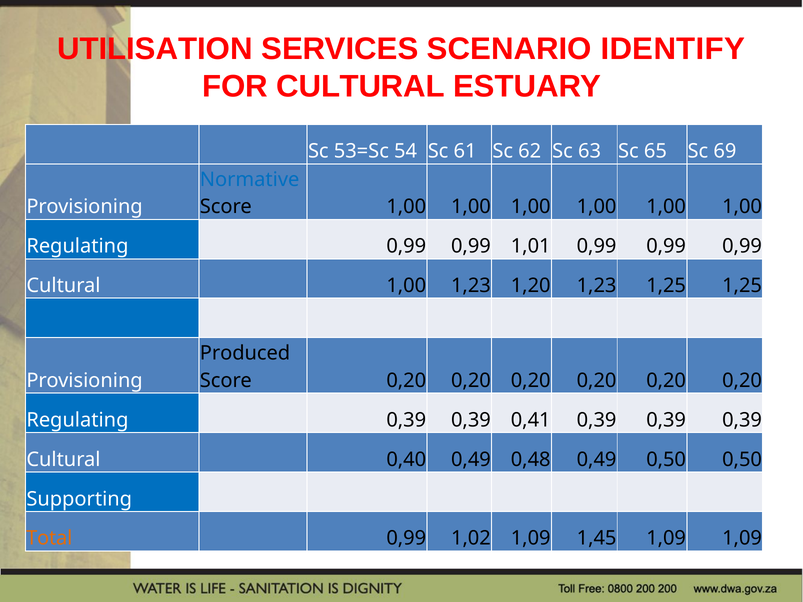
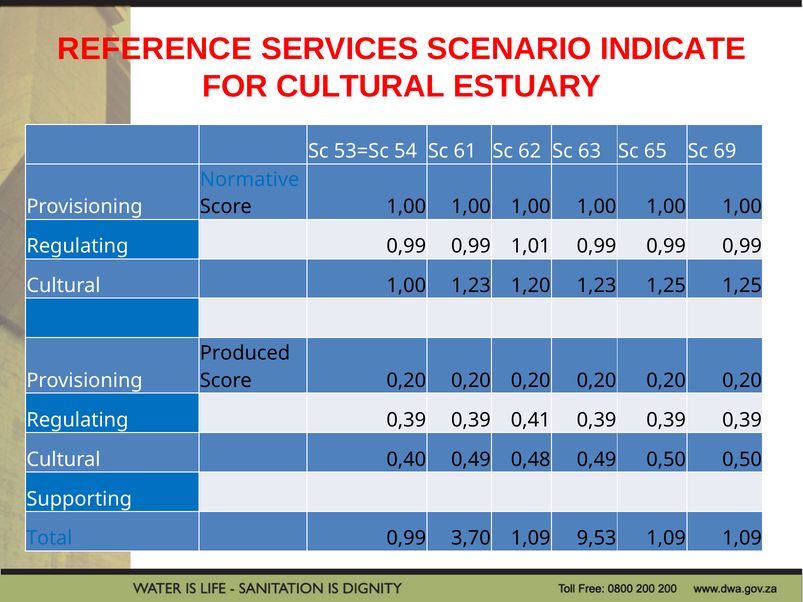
UTILISATION: UTILISATION -> REFERENCE
IDENTIFY: IDENTIFY -> INDICATE
Total colour: orange -> blue
1,02: 1,02 -> 3,70
1,45: 1,45 -> 9,53
